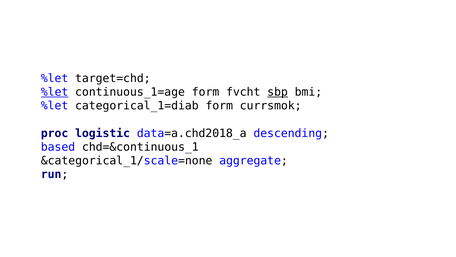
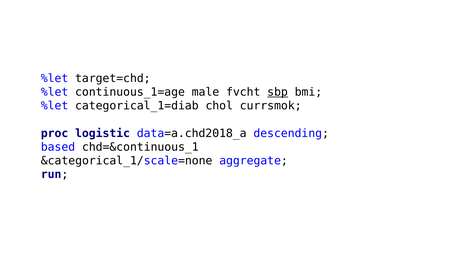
%let at (55, 92) underline: present -> none
continuous_1=age form: form -> male
categorical_1=diab form: form -> chol
